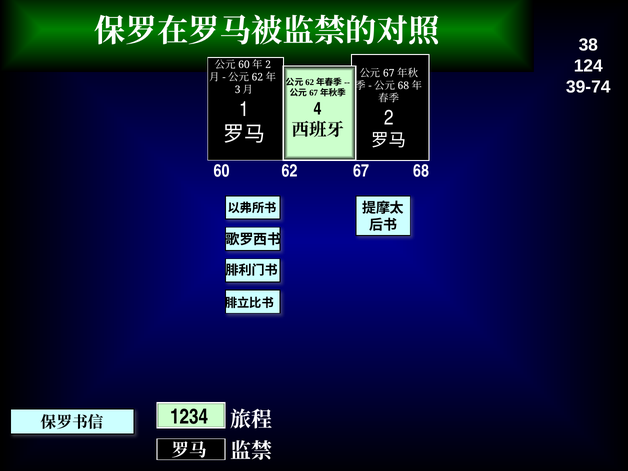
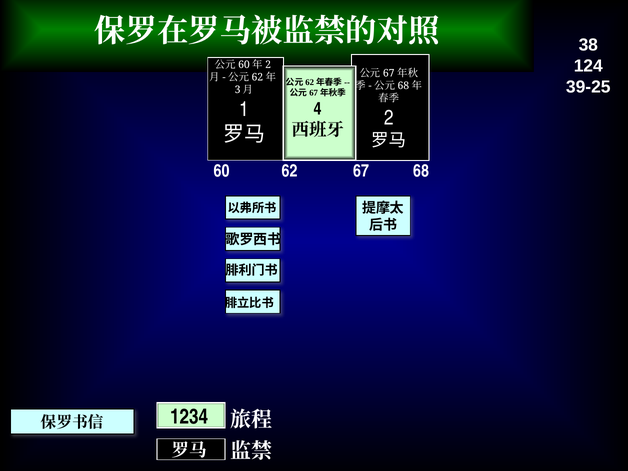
39-74: 39-74 -> 39-25
